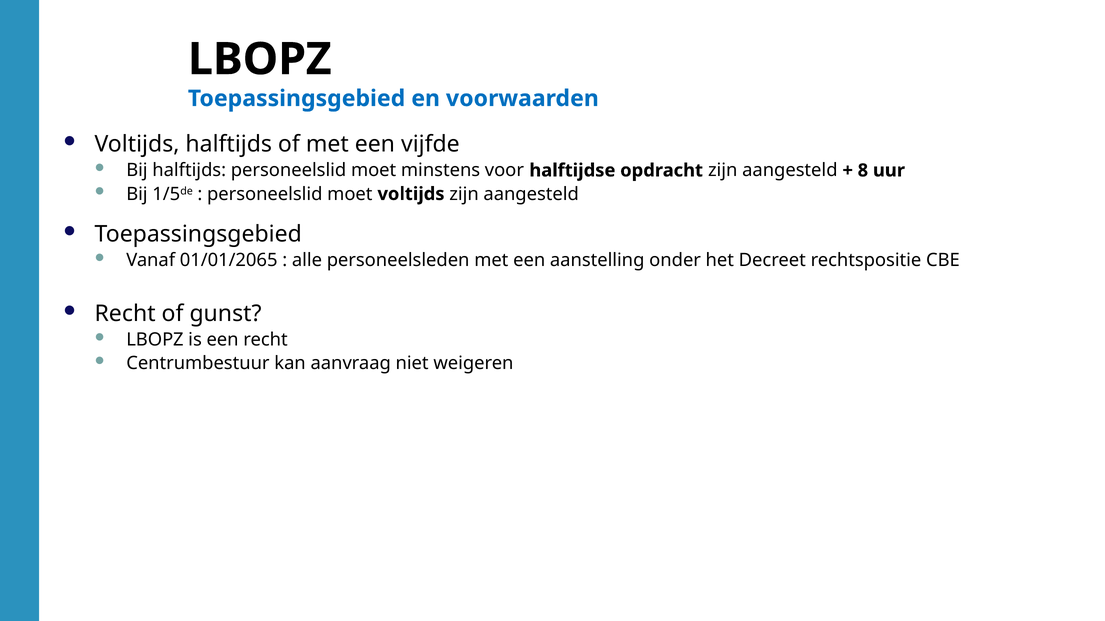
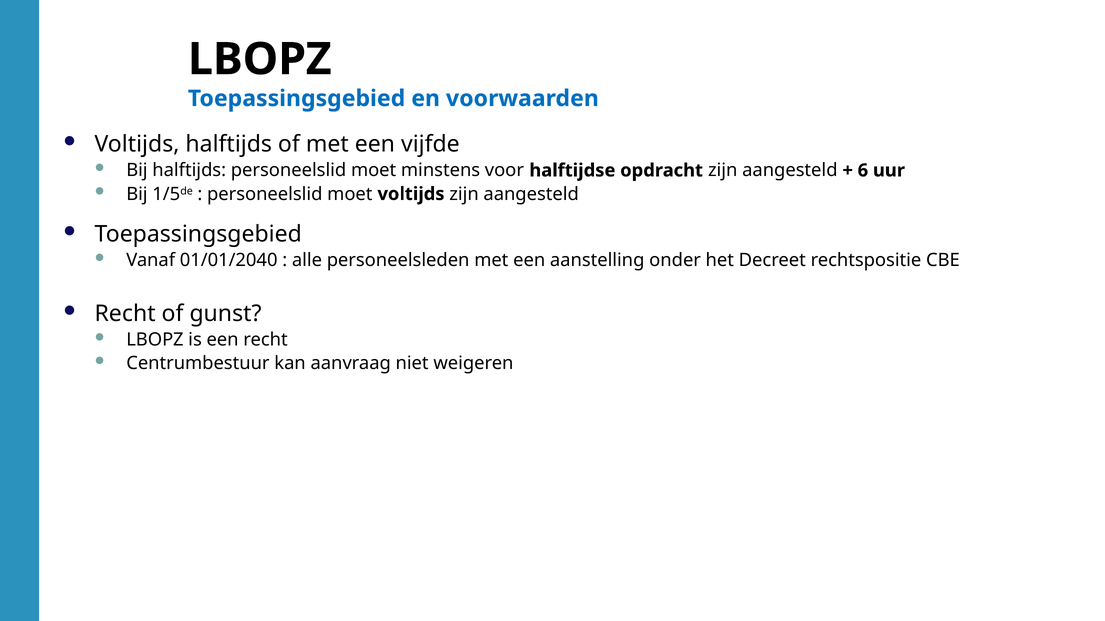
8: 8 -> 6
01/01/2065: 01/01/2065 -> 01/01/2040
